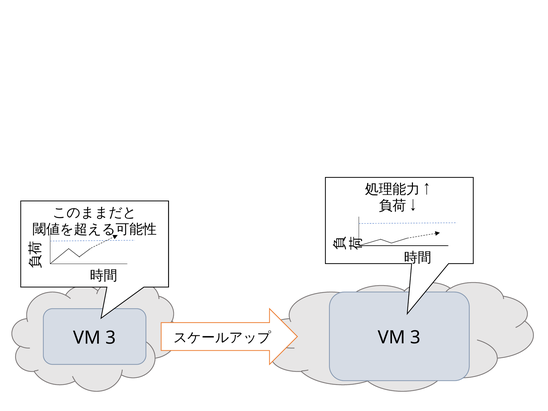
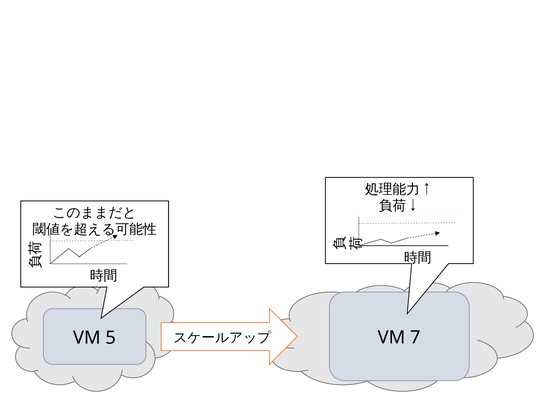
3 at (111, 338): 3 -> 5
3 at (415, 338): 3 -> 7
